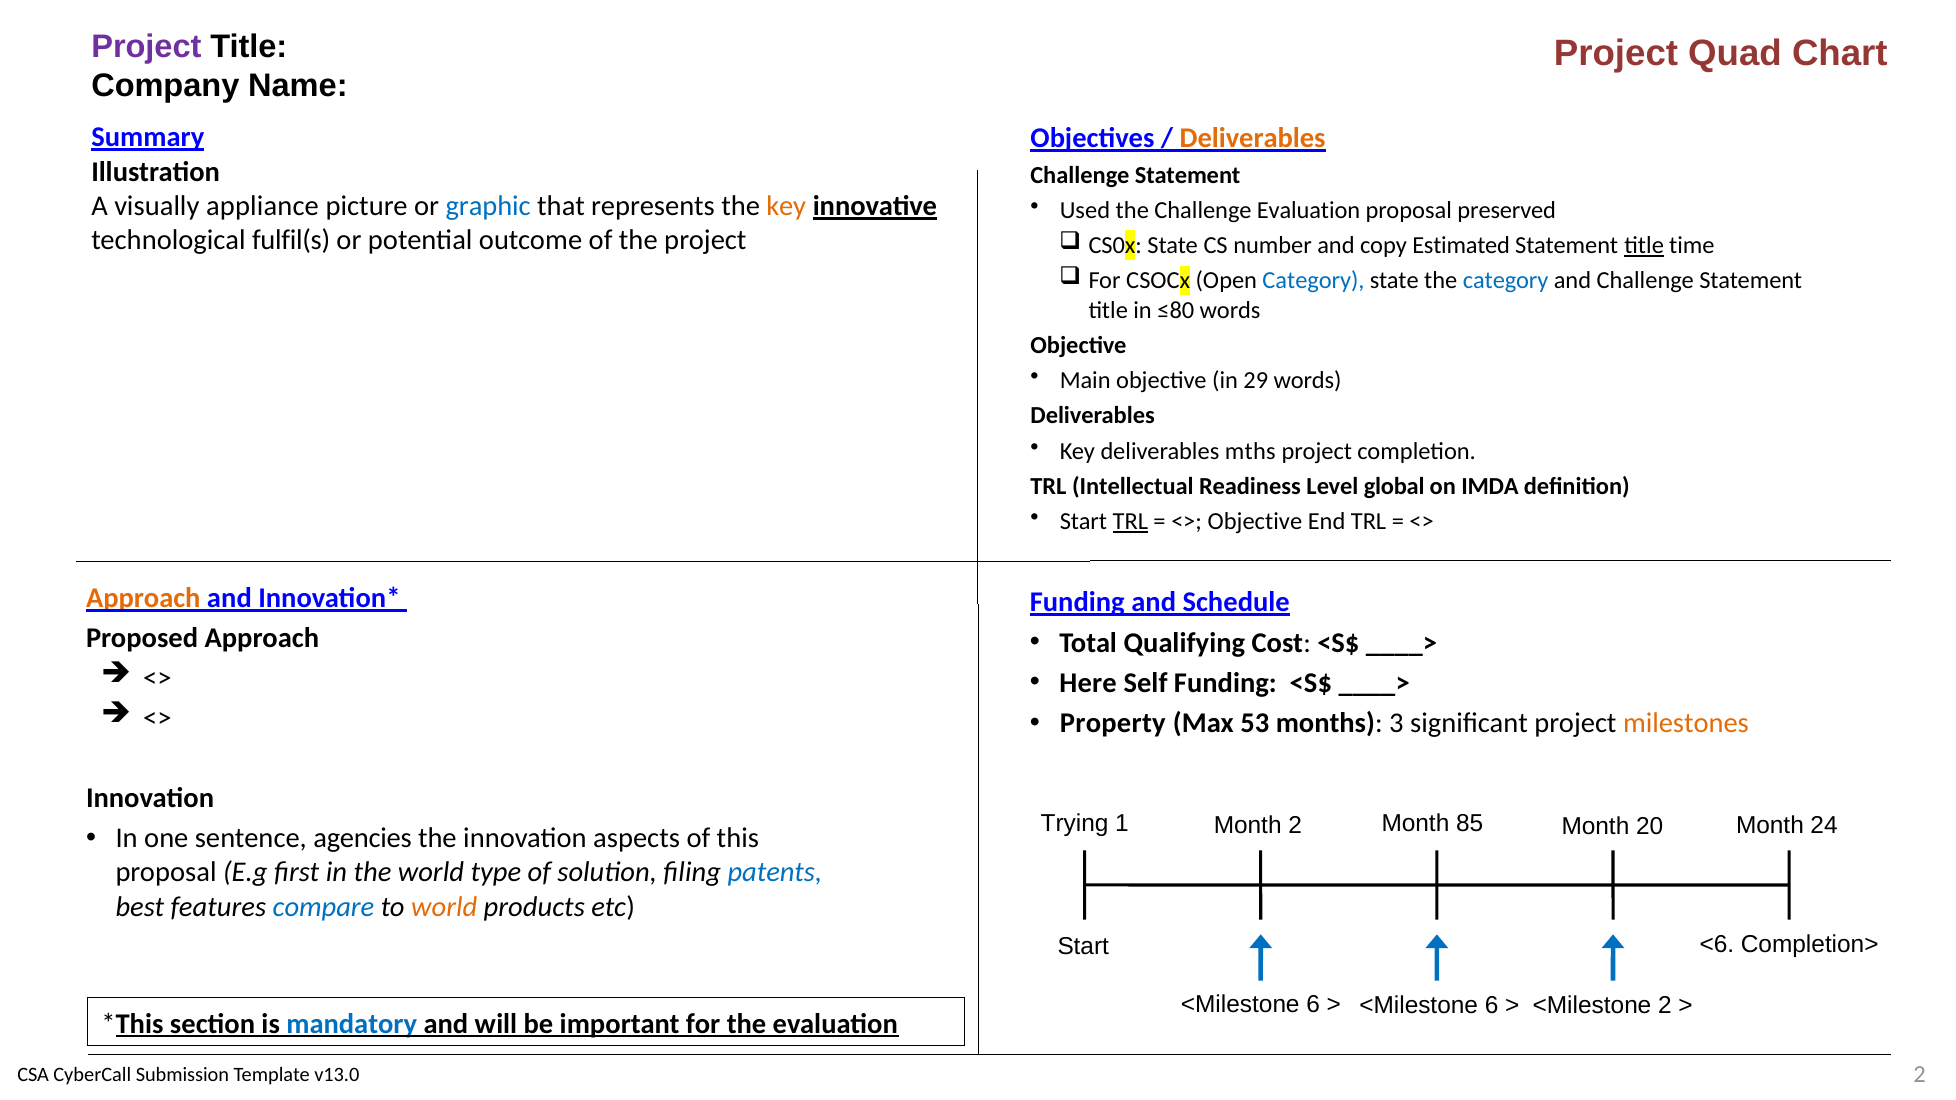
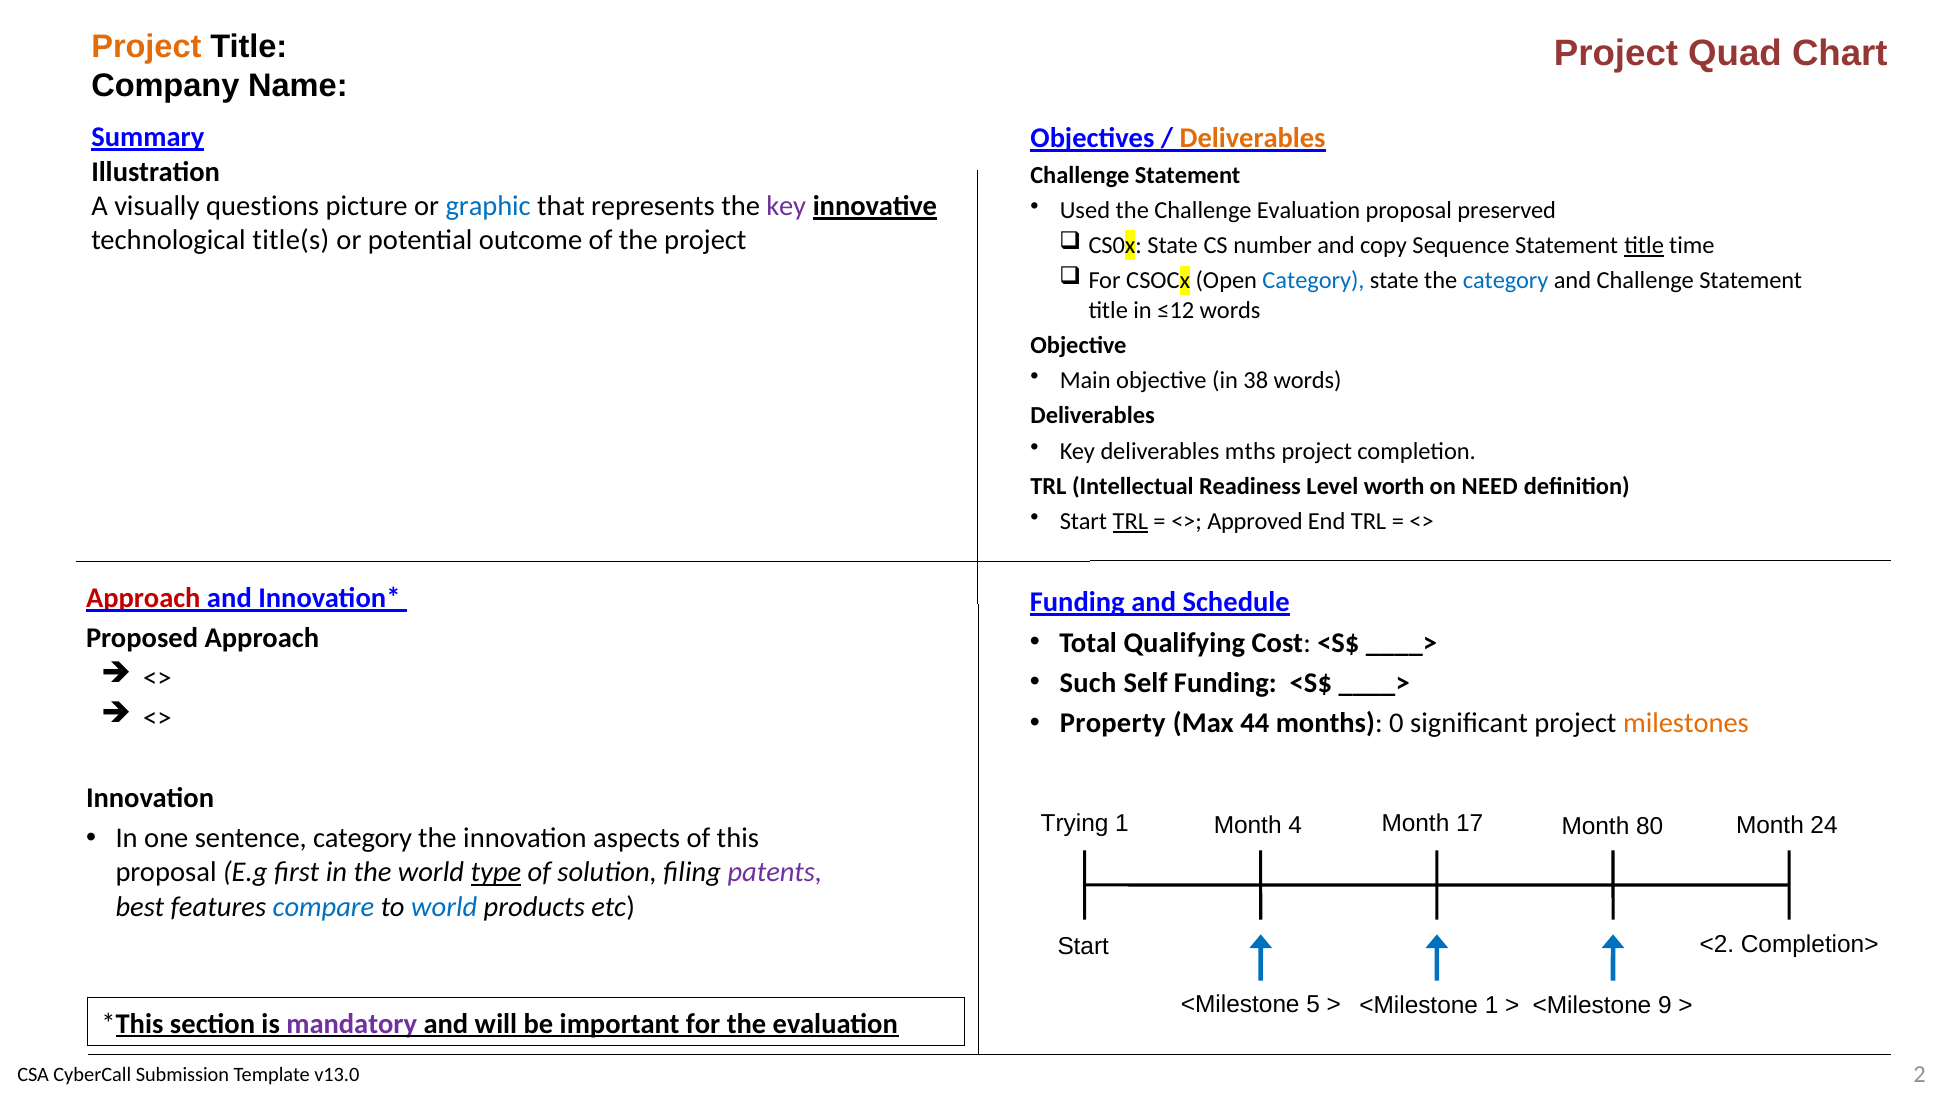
Project at (146, 47) colour: purple -> orange
appliance: appliance -> questions
key at (786, 206) colour: orange -> purple
fulfil(s: fulfil(s -> title(s
Estimated: Estimated -> Sequence
≤80: ≤80 -> ≤12
29: 29 -> 38
global: global -> worth
IMDA: IMDA -> NEED
Objective at (1255, 522): Objective -> Approved
Approach at (143, 598) colour: orange -> red
Here: Here -> Such
53: 53 -> 44
3: 3 -> 0
Month 2: 2 -> 4
85: 85 -> 17
20: 20 -> 80
sentence agencies: agencies -> category
type underline: none -> present
patents colour: blue -> purple
world at (444, 907) colour: orange -> blue
<6: <6 -> <2
6 at (1313, 1005): 6 -> 5
6 at (1492, 1006): 6 -> 1
<Milestone 2: 2 -> 9
mandatory colour: blue -> purple
